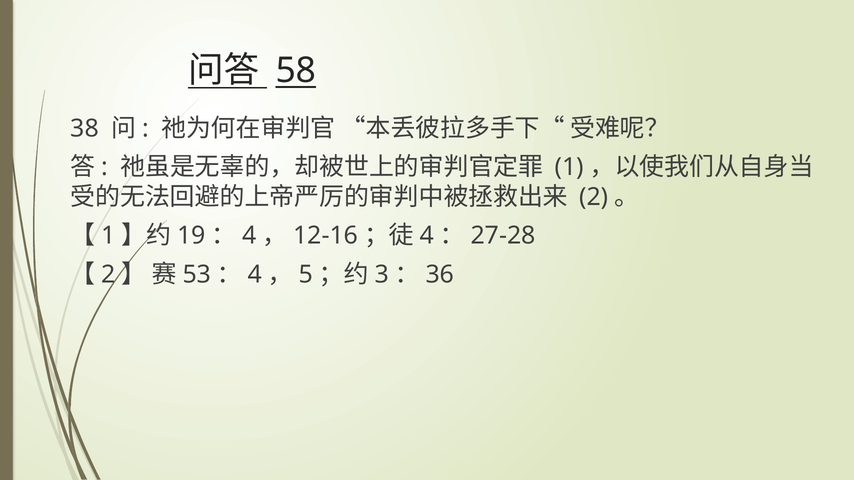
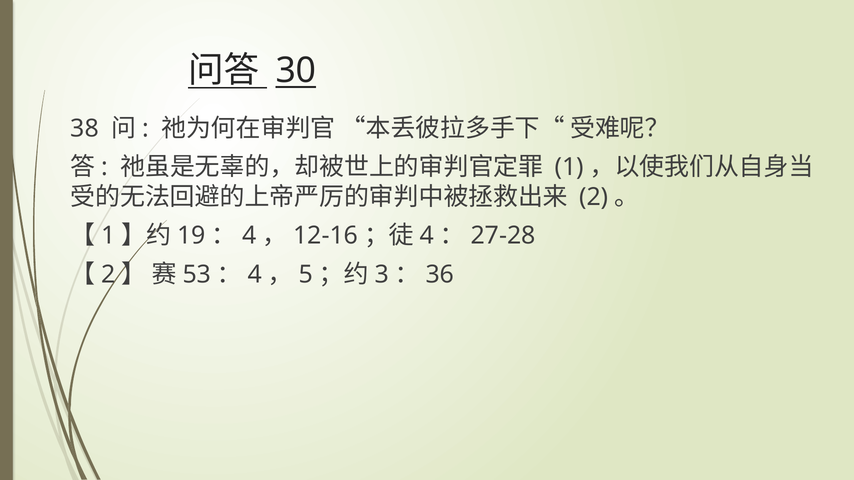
58: 58 -> 30
